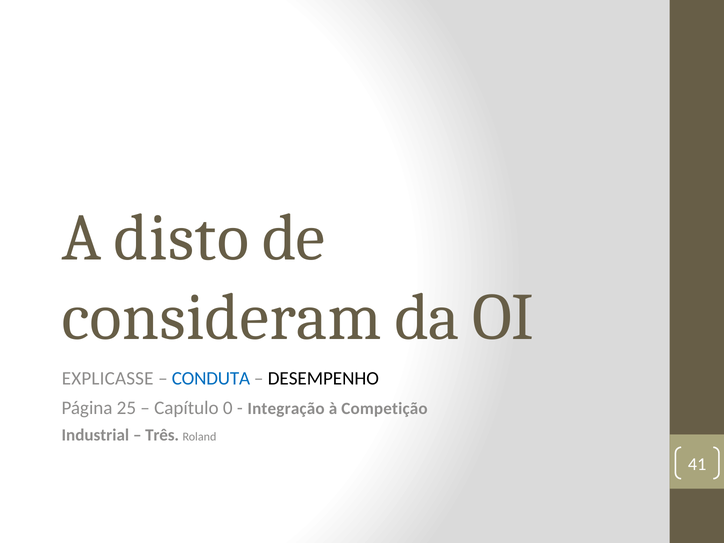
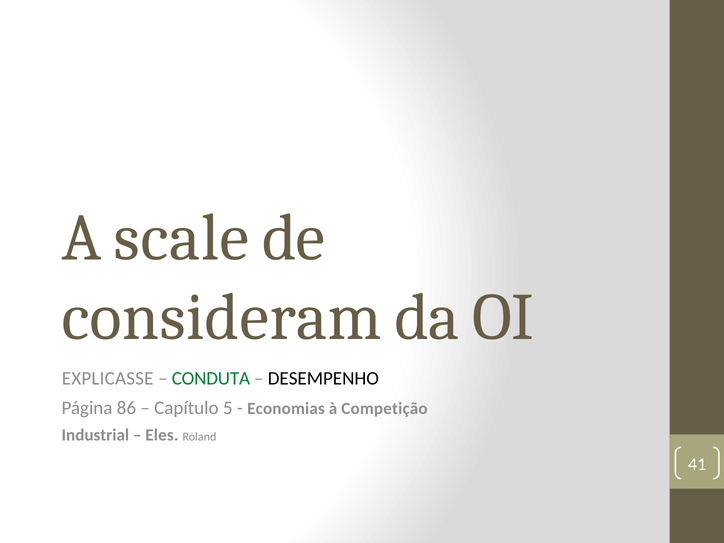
disto: disto -> scale
CONDUTA colour: blue -> green
25: 25 -> 86
0: 0 -> 5
Integração: Integração -> Economias
Três: Três -> Eles
